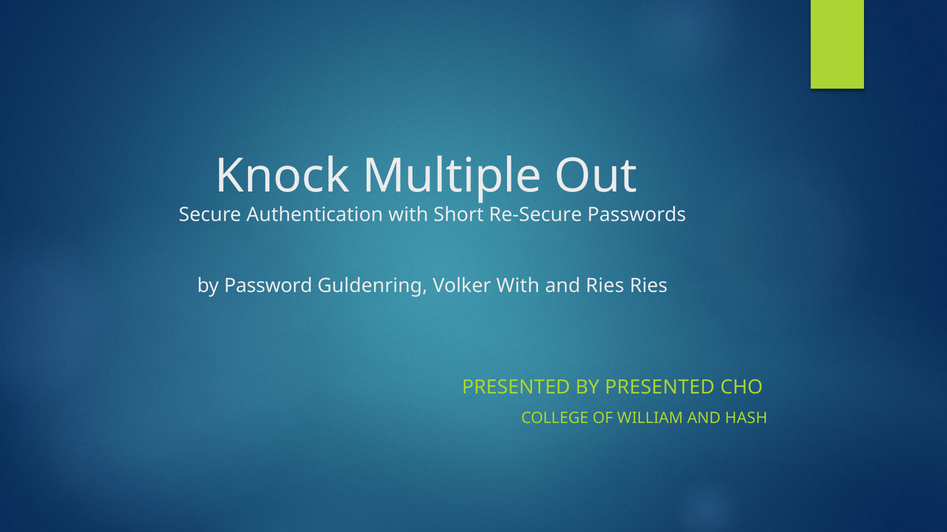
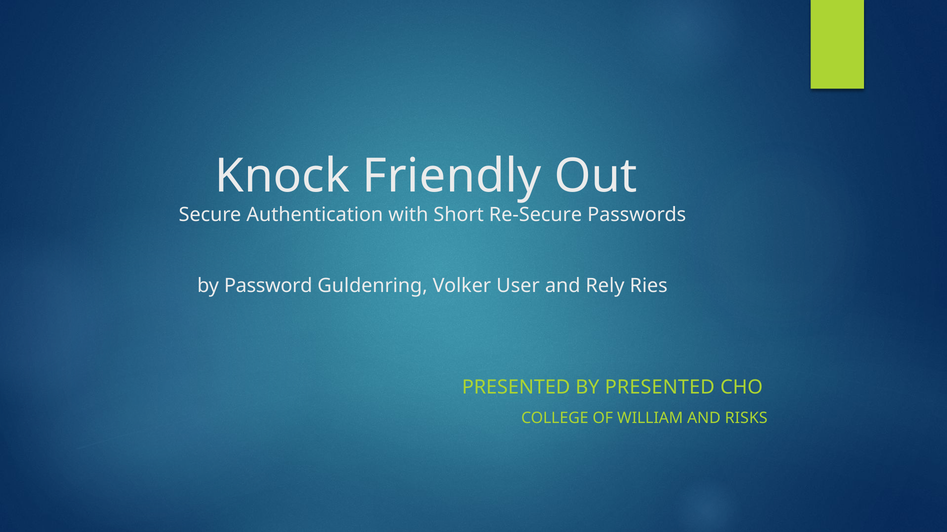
Multiple: Multiple -> Friendly
Volker With: With -> User
and Ries: Ries -> Rely
HASH: HASH -> RISKS
